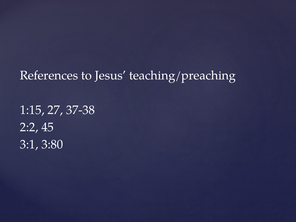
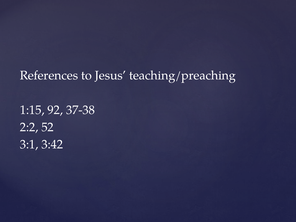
27: 27 -> 92
45: 45 -> 52
3:80: 3:80 -> 3:42
